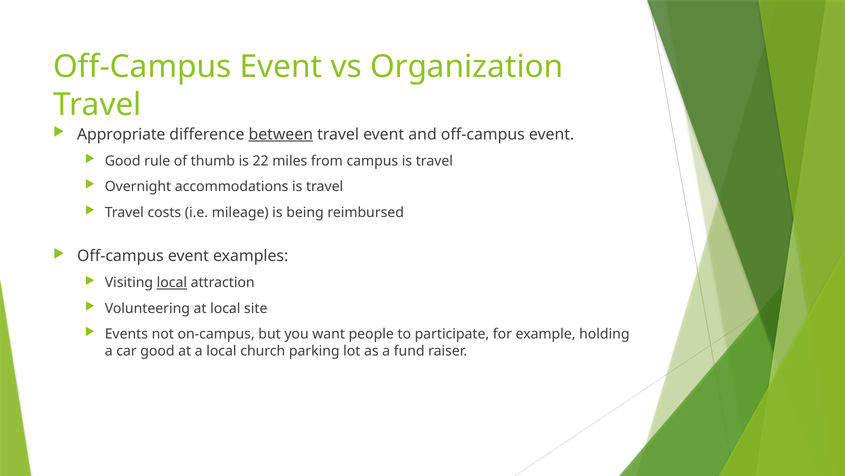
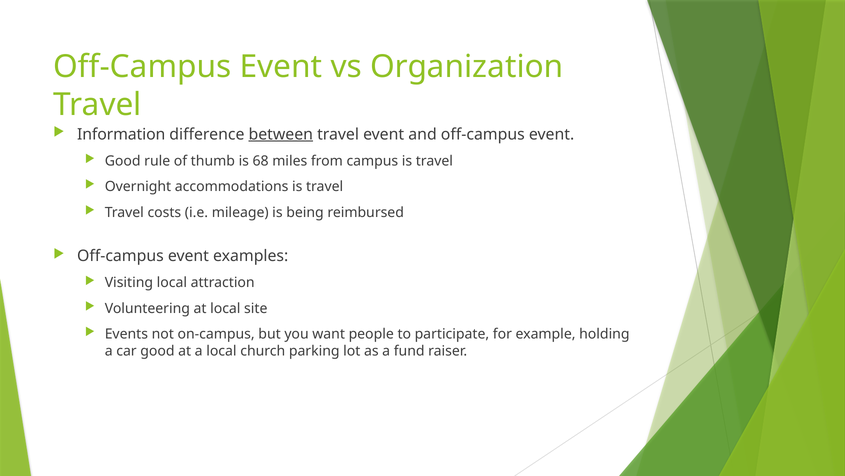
Appropriate: Appropriate -> Information
22: 22 -> 68
local at (172, 282) underline: present -> none
